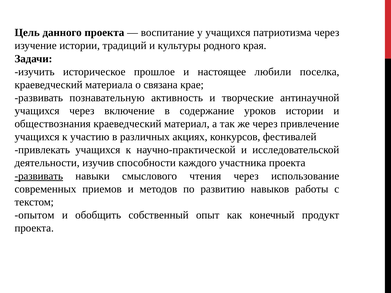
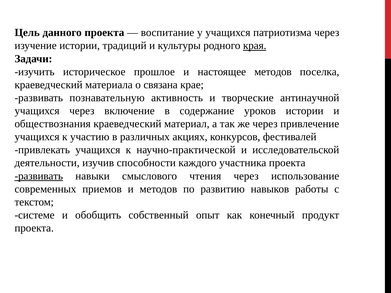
края underline: none -> present
настоящее любили: любили -> методов
опытом: опытом -> системе
